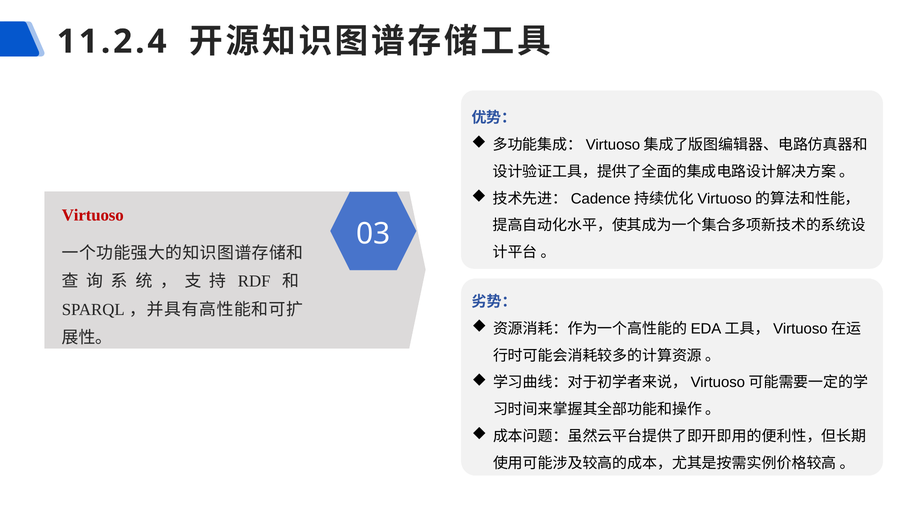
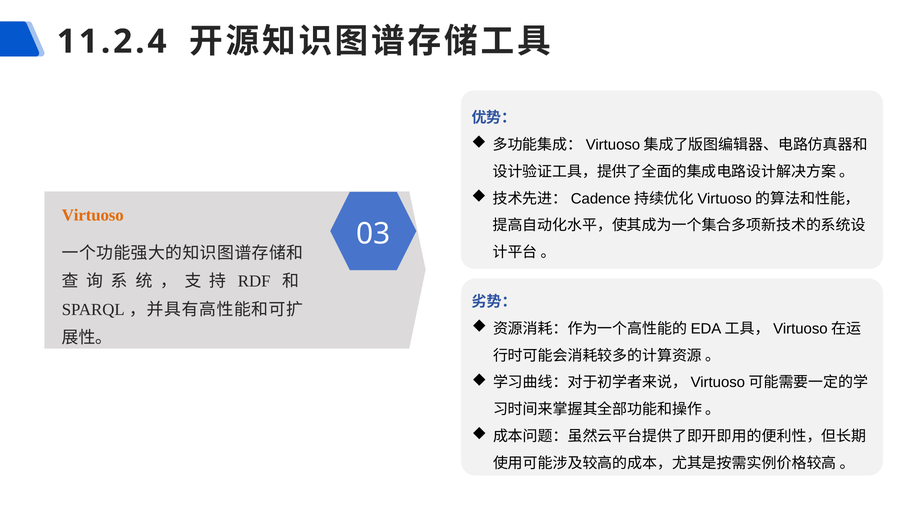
Virtuoso colour: red -> orange
